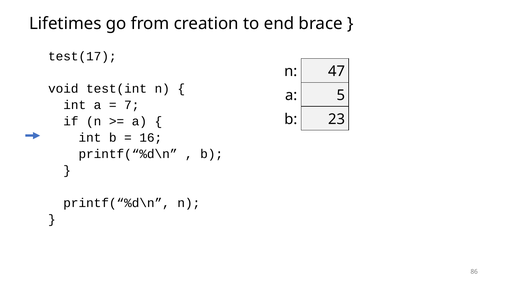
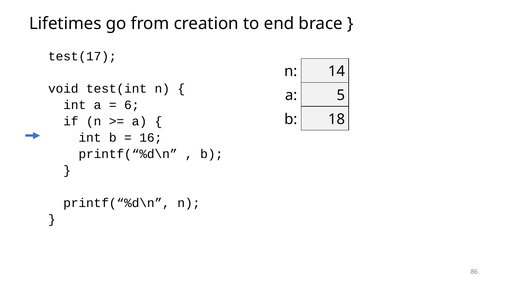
47: 47 -> 14
7: 7 -> 6
23: 23 -> 18
